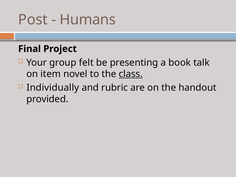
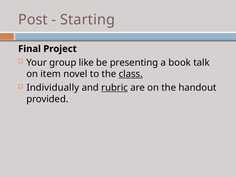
Humans: Humans -> Starting
felt: felt -> like
rubric underline: none -> present
